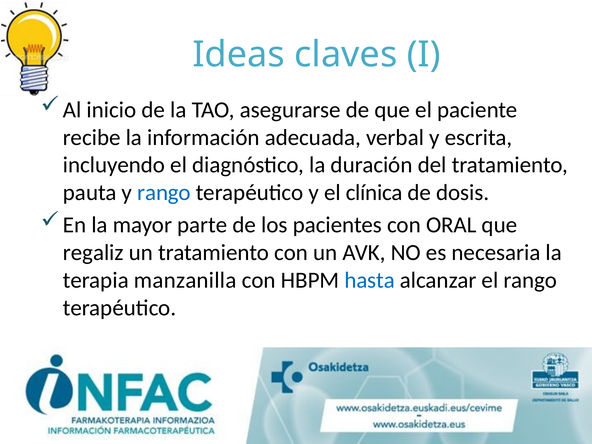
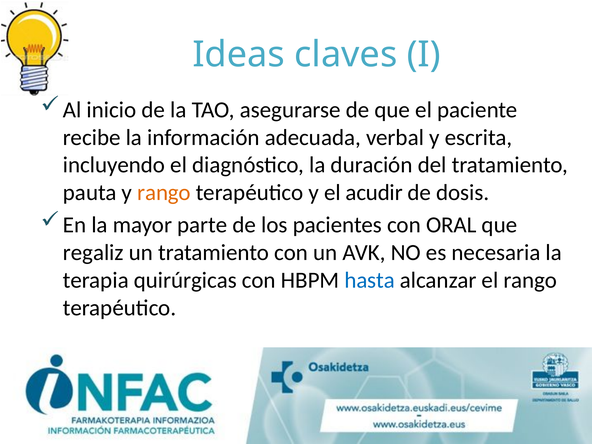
rango at (164, 193) colour: blue -> orange
clínica: clínica -> acudir
manzanilla: manzanilla -> quirúrgicas
